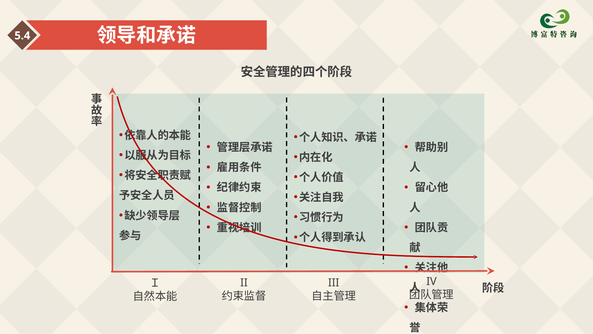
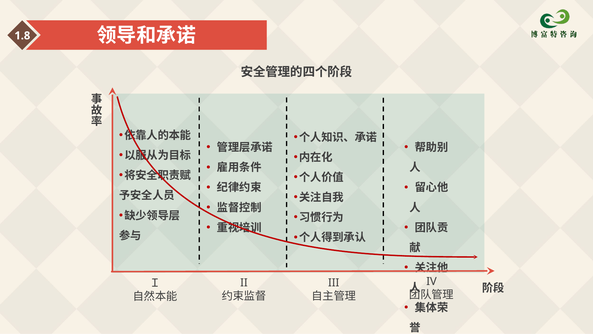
5.4: 5.4 -> 1.8
